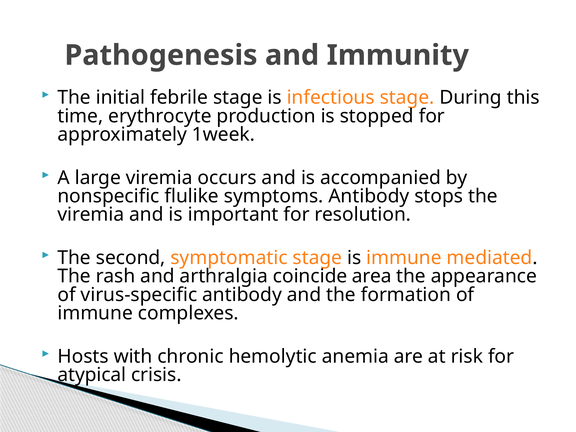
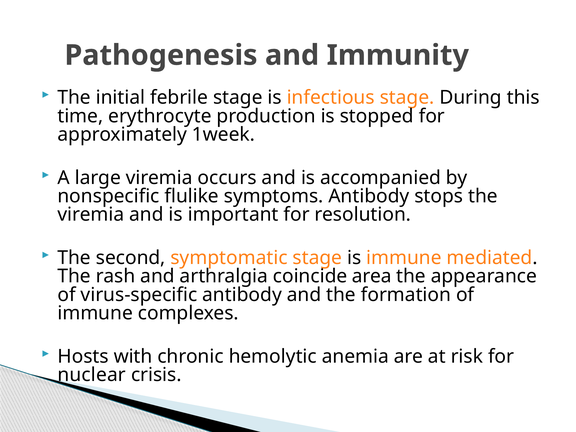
atypical: atypical -> nuclear
